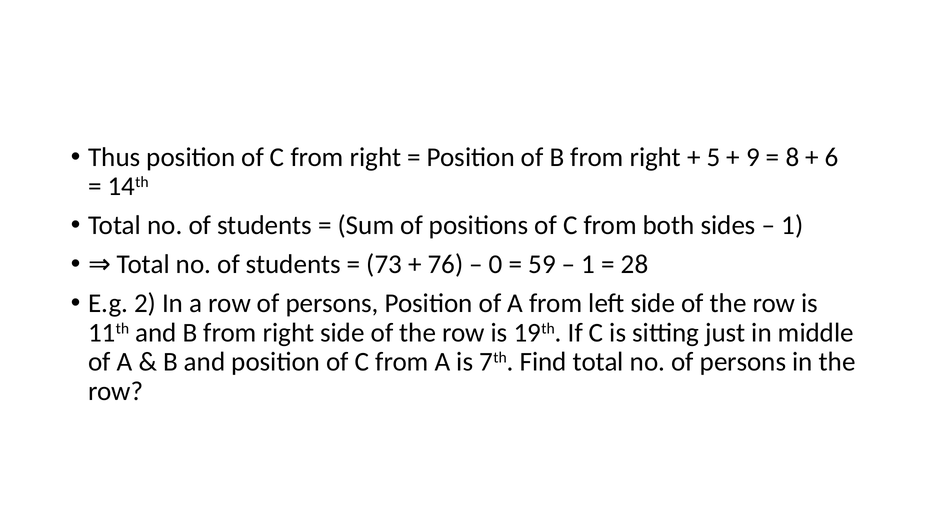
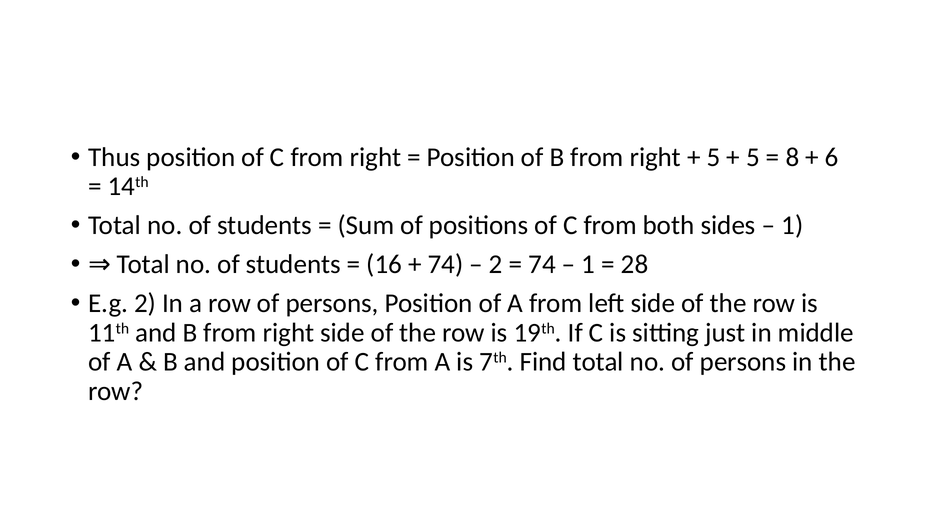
9 at (753, 157): 9 -> 5
73: 73 -> 16
76 at (445, 264): 76 -> 74
0 at (496, 264): 0 -> 2
59 at (542, 264): 59 -> 74
